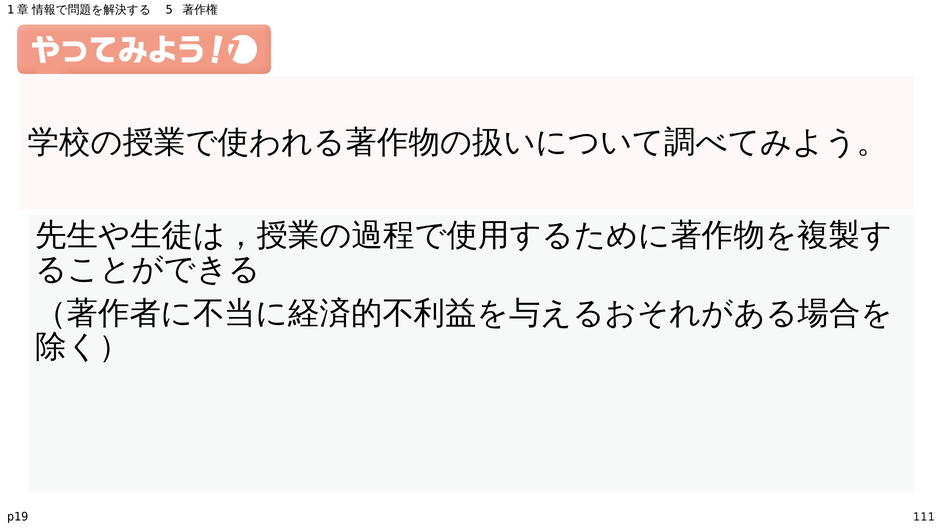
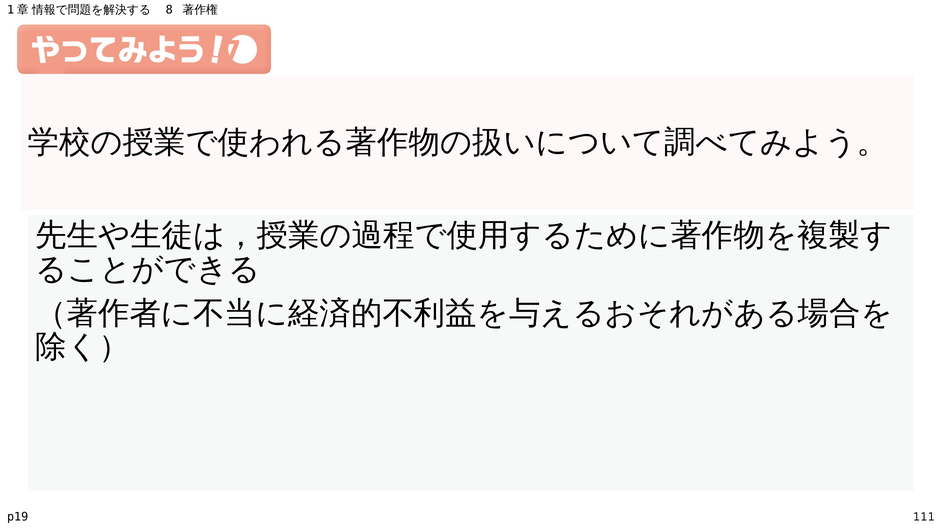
5: 5 -> 8
